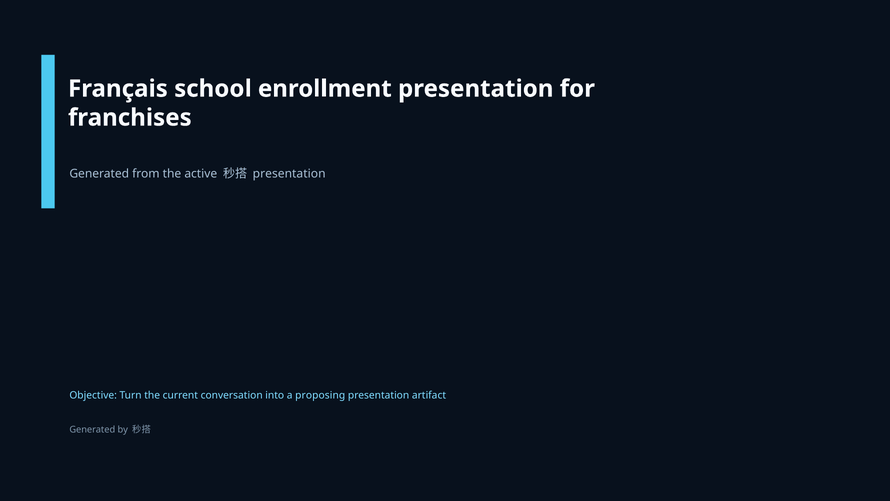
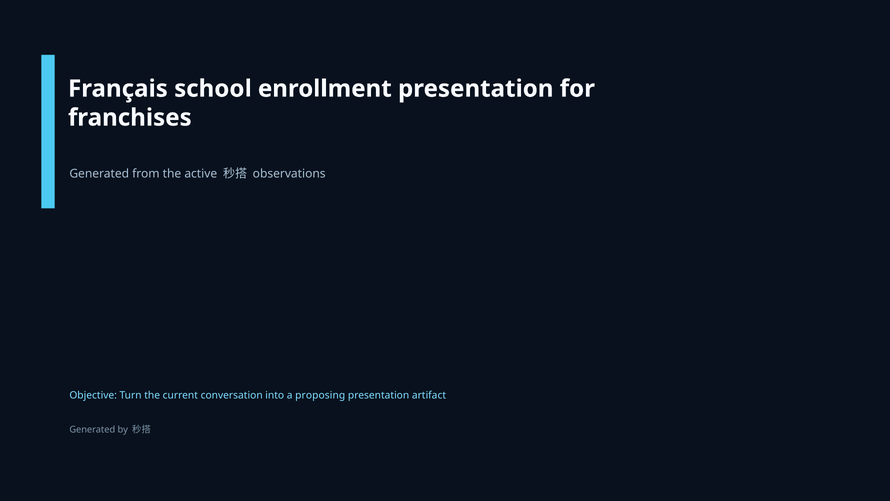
presentation at (289, 174): presentation -> observations
